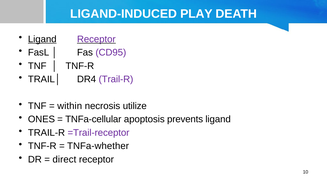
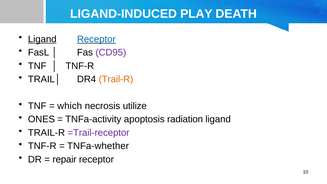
Receptor at (96, 39) colour: purple -> blue
Trail-R at (116, 79) colour: purple -> orange
within: within -> which
TNFa-cellular: TNFa-cellular -> TNFa-activity
prevents: prevents -> radiation
direct: direct -> repair
